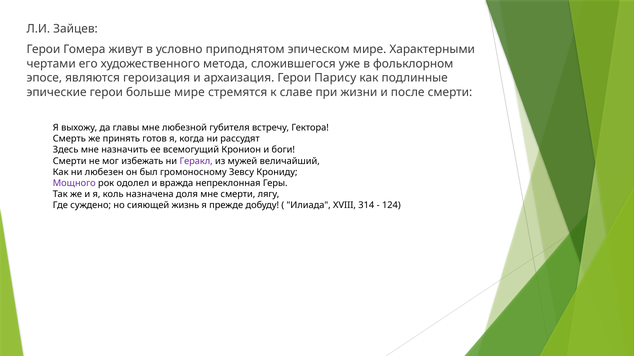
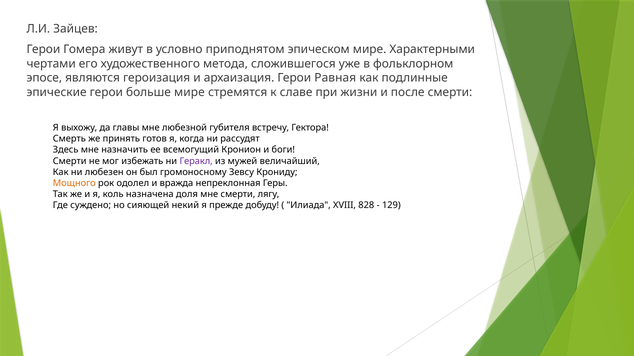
Парису: Парису -> Равная
Мощного colour: purple -> orange
жизнь: жизнь -> некий
314: 314 -> 828
124: 124 -> 129
